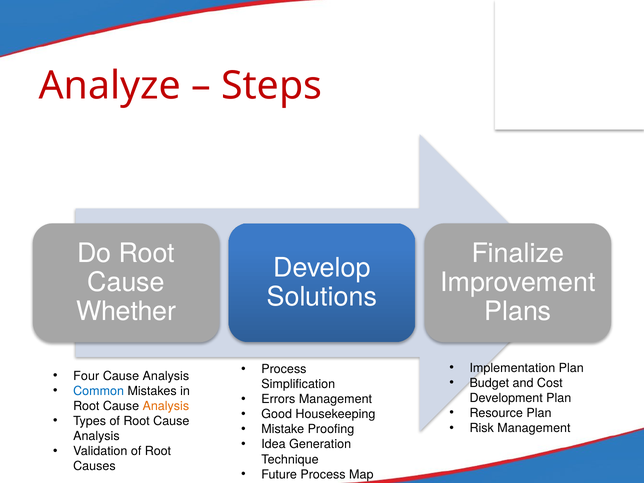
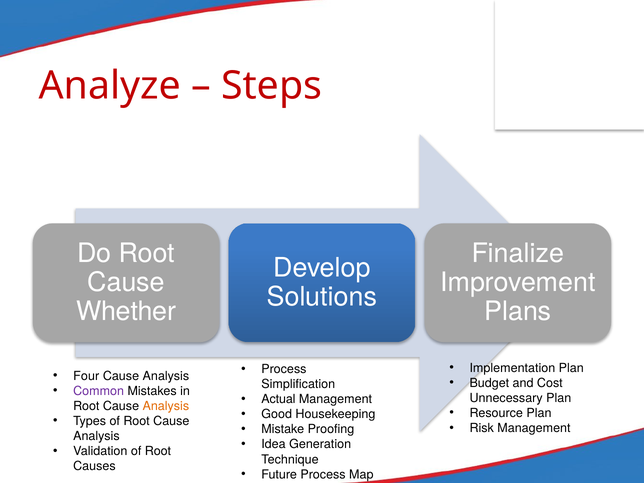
Common colour: blue -> purple
Errors: Errors -> Actual
Development: Development -> Unnecessary
